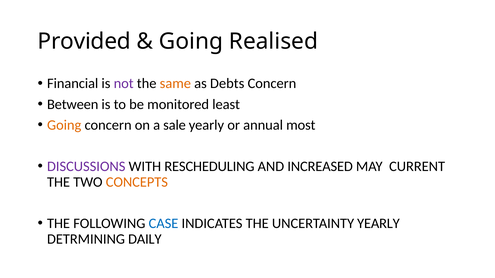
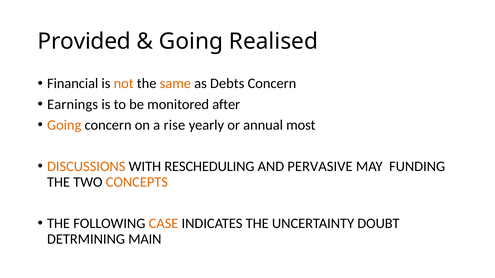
not colour: purple -> orange
Between: Between -> Earnings
least: least -> after
sale: sale -> rise
DISCUSSIONS colour: purple -> orange
INCREASED: INCREASED -> PERVASIVE
CURRENT: CURRENT -> FUNDING
CASE colour: blue -> orange
UNCERTAINTY YEARLY: YEARLY -> DOUBT
DAILY: DAILY -> MAIN
